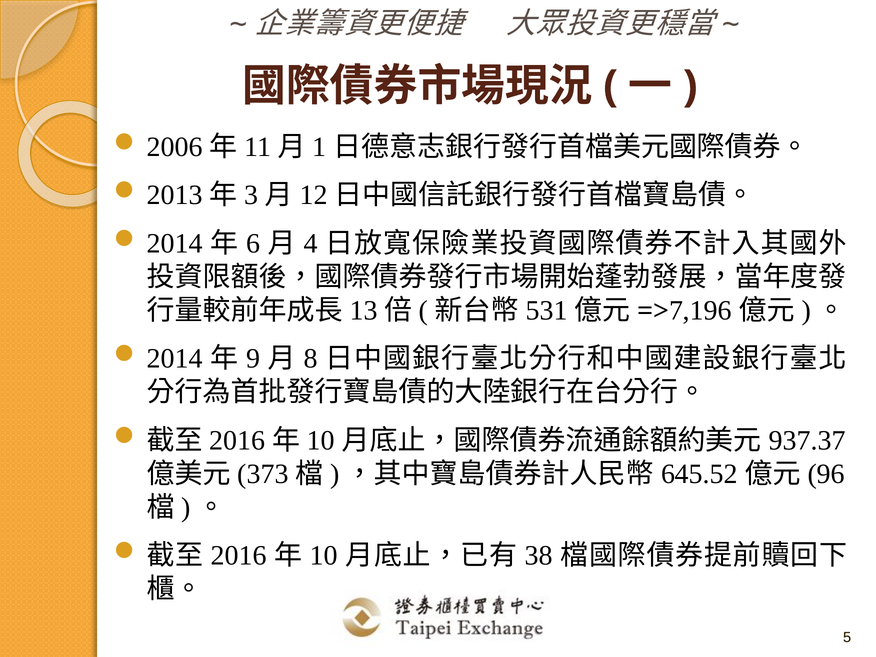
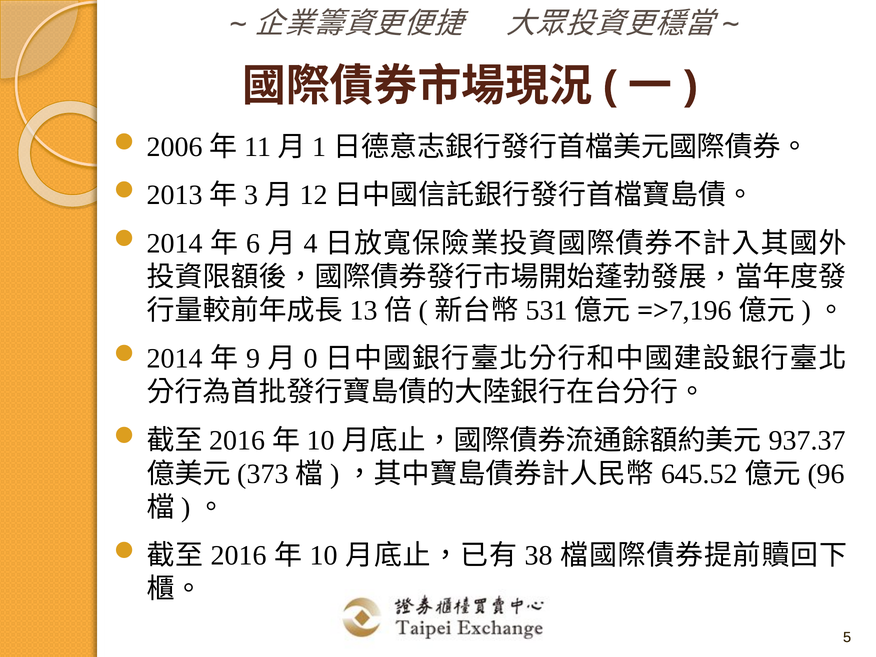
8: 8 -> 0
